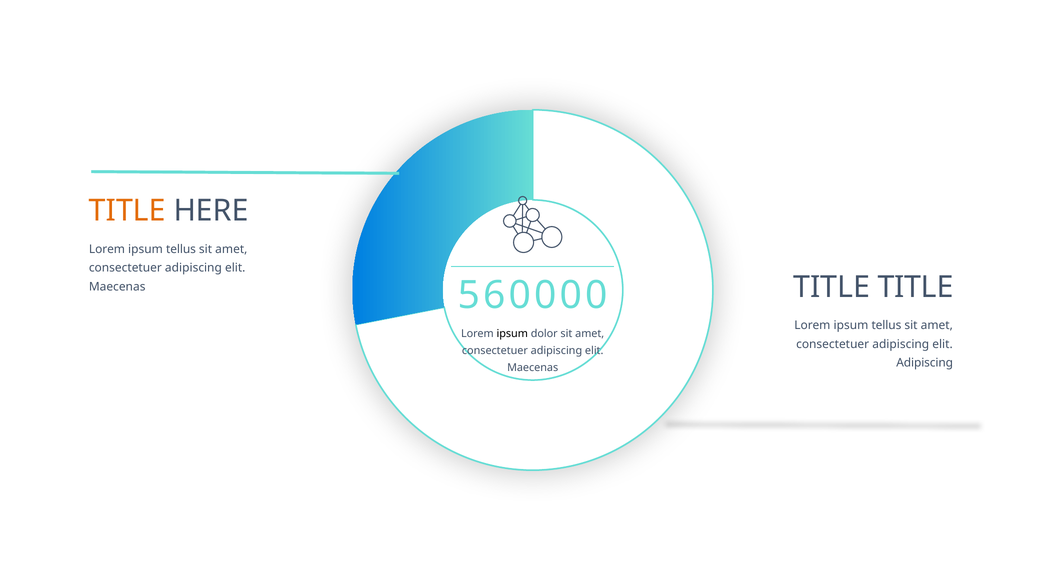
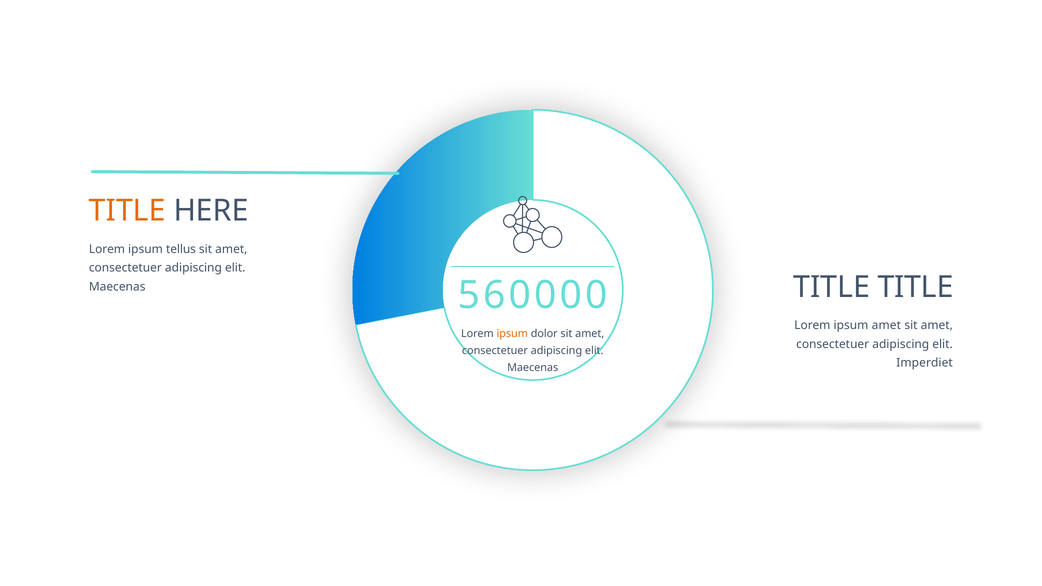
tellus at (886, 326): tellus -> amet
ipsum at (512, 334) colour: black -> orange
Adipiscing at (925, 363): Adipiscing -> Imperdiet
